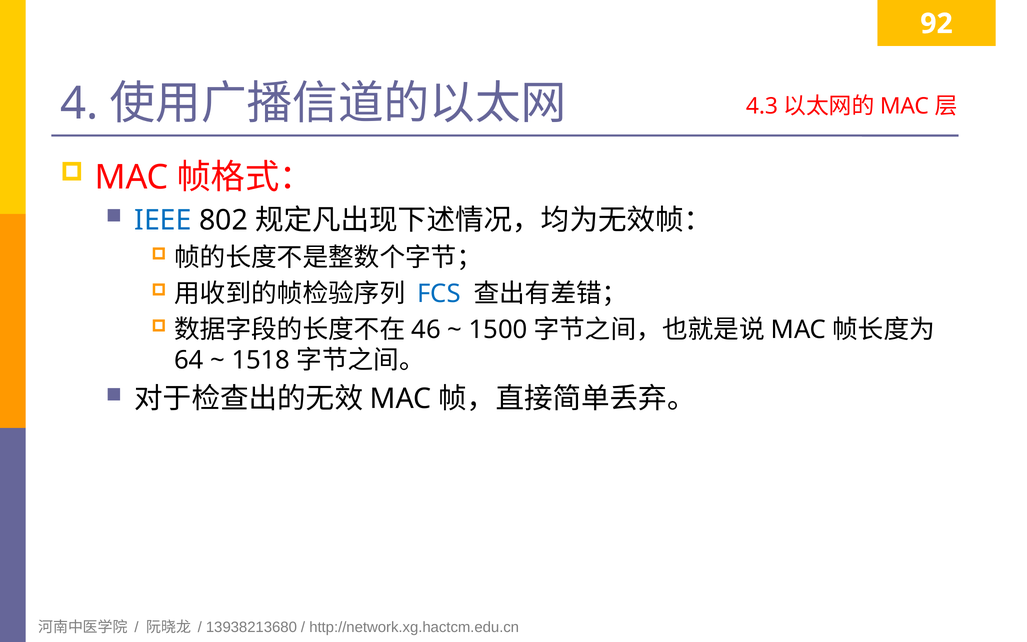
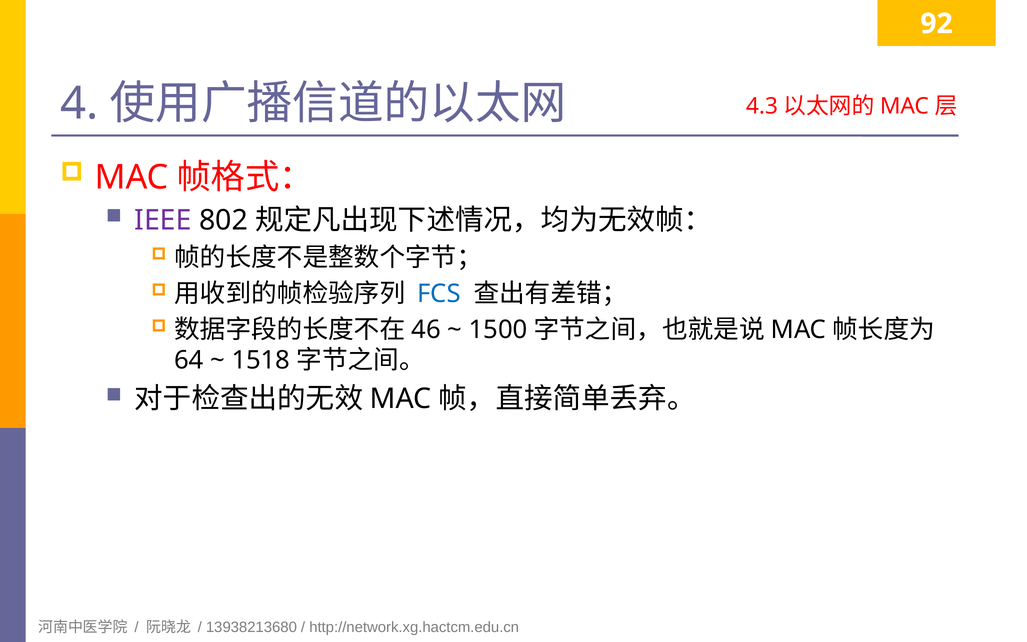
IEEE colour: blue -> purple
